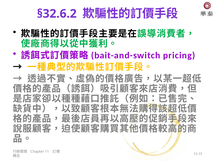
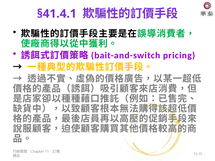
§32.6.2: §32.6.2 -> §41.4.1
